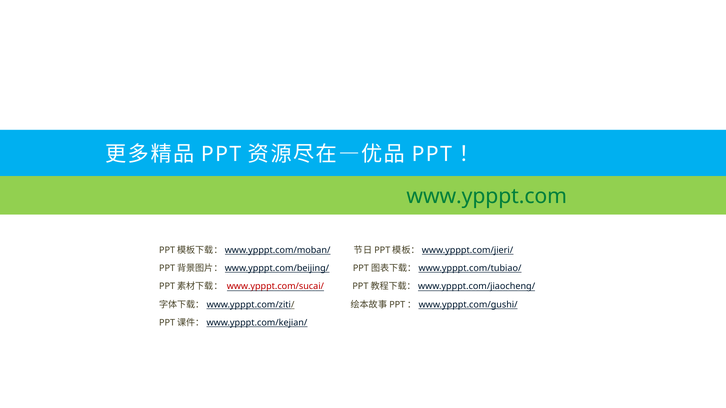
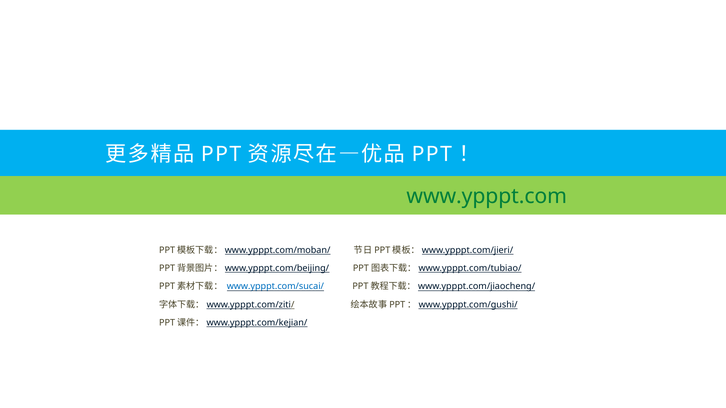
www.ypppt.com/sucai/ colour: red -> blue
